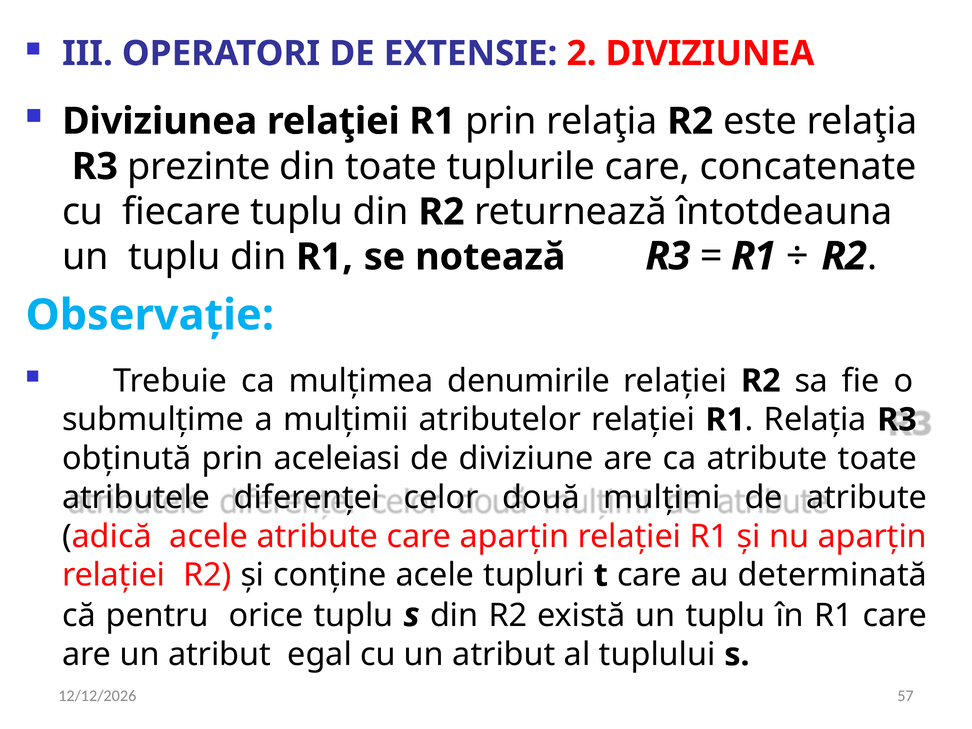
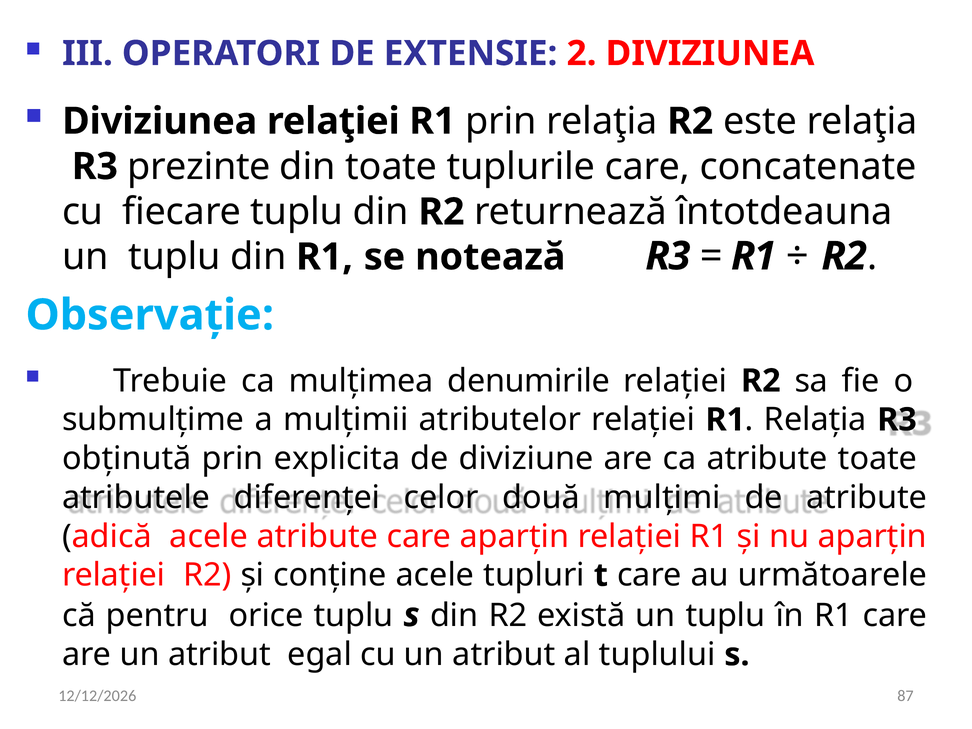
aceleiasi: aceleiasi -> explicita
determinată: determinată -> următoarele
57: 57 -> 87
